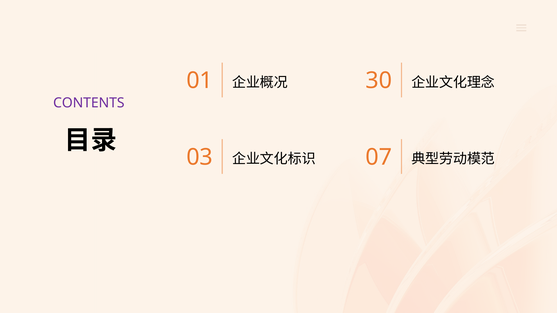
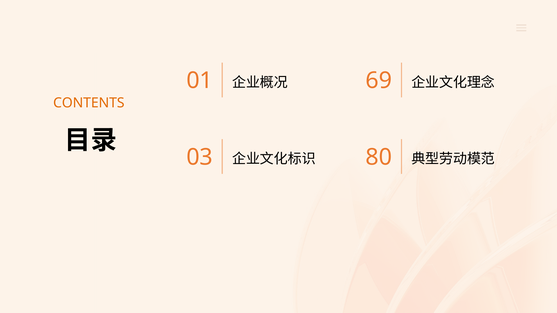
30: 30 -> 69
CONTENTS colour: purple -> orange
07: 07 -> 80
